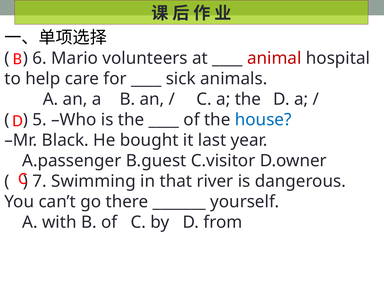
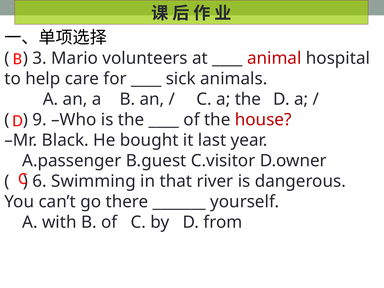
6: 6 -> 3
5: 5 -> 9
house colour: blue -> red
7: 7 -> 6
